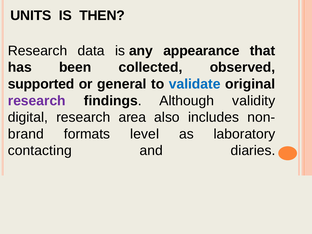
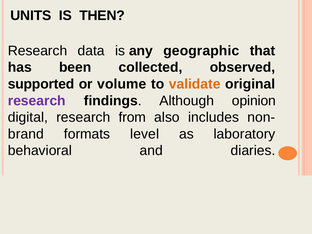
appearance: appearance -> geographic
general: general -> volume
validate colour: blue -> orange
validity: validity -> opinion
area: area -> from
contacting: contacting -> behavioral
